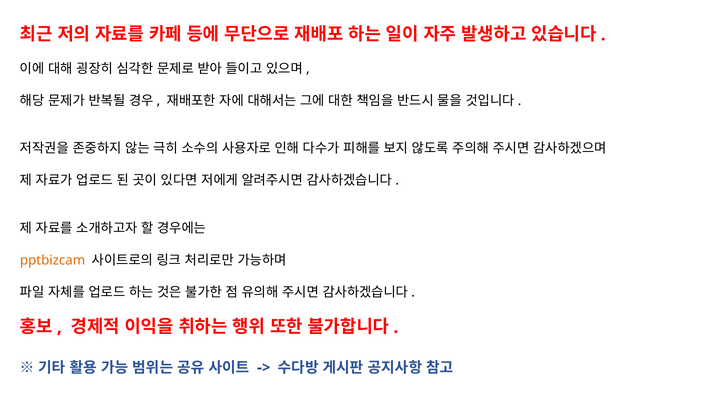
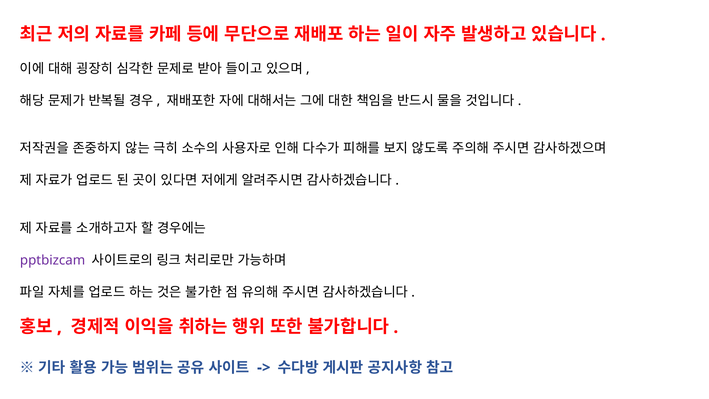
pptbizcam colour: orange -> purple
